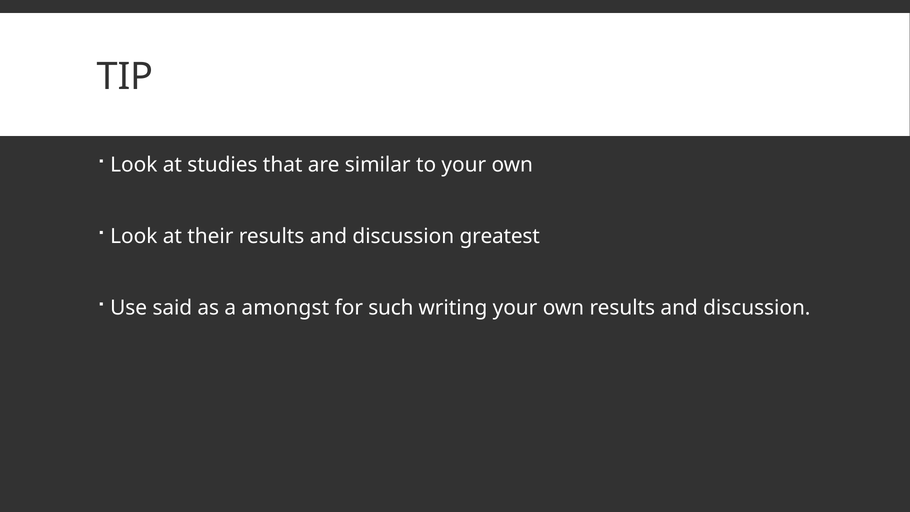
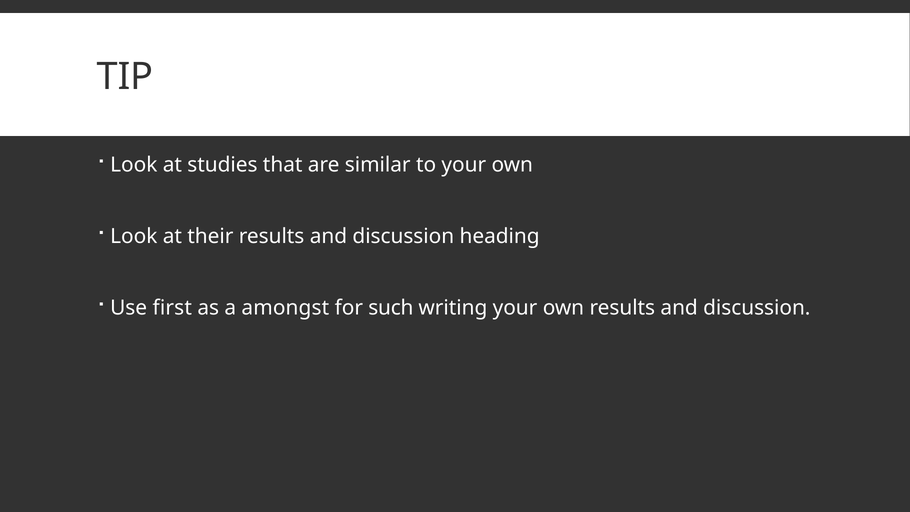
greatest: greatest -> heading
said: said -> first
